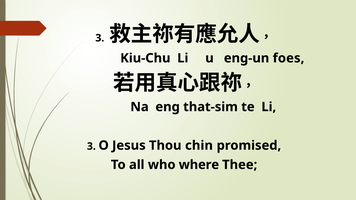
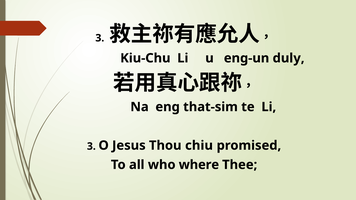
foes: foes -> duly
chin: chin -> chiu
